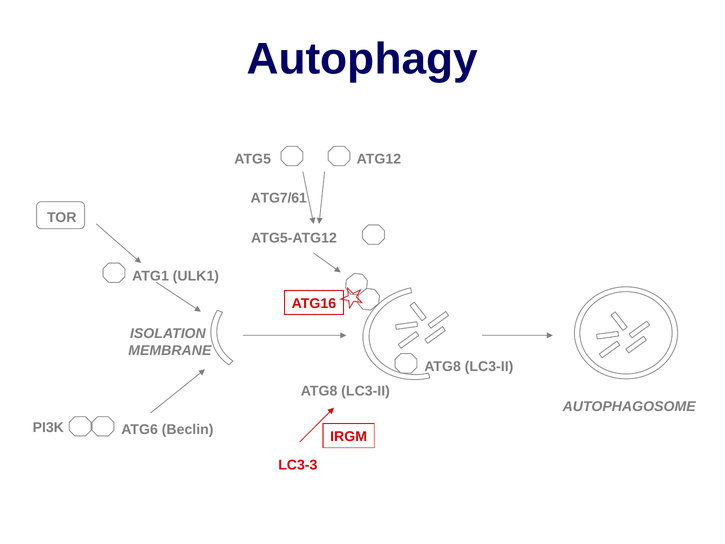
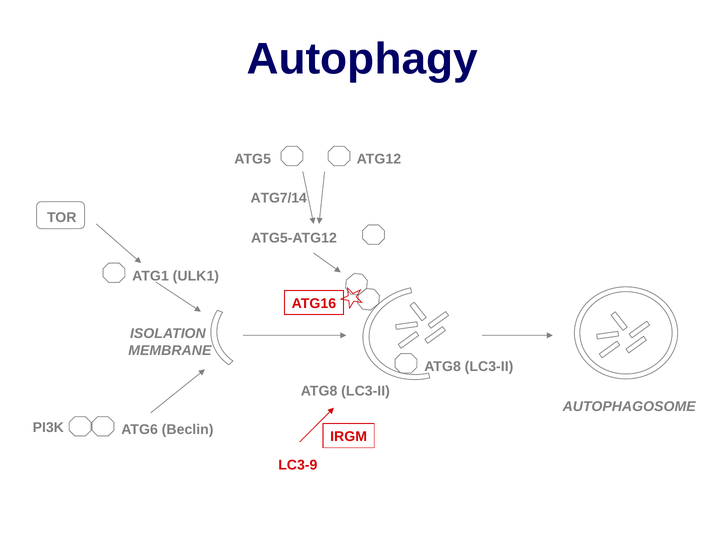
ATG7/61: ATG7/61 -> ATG7/14
LC3-3: LC3-3 -> LC3-9
